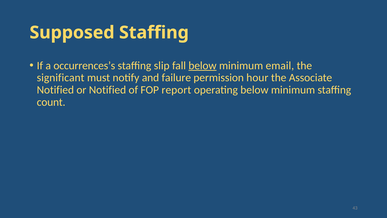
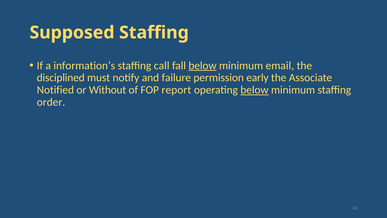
occurrences’s: occurrences’s -> information’s
slip: slip -> call
significant: significant -> disciplined
hour: hour -> early
or Notified: Notified -> Without
below at (254, 90) underline: none -> present
count: count -> order
